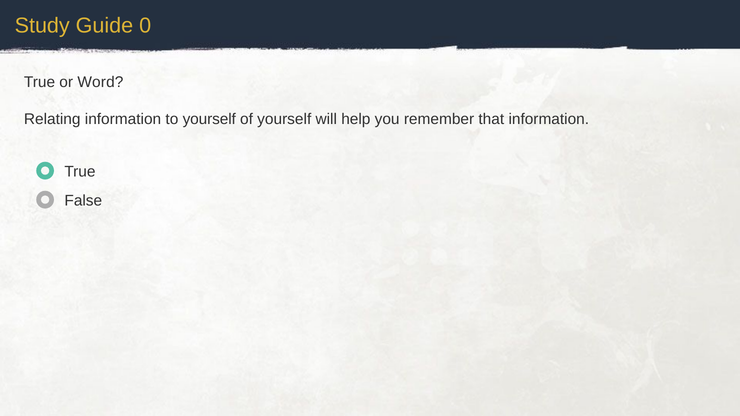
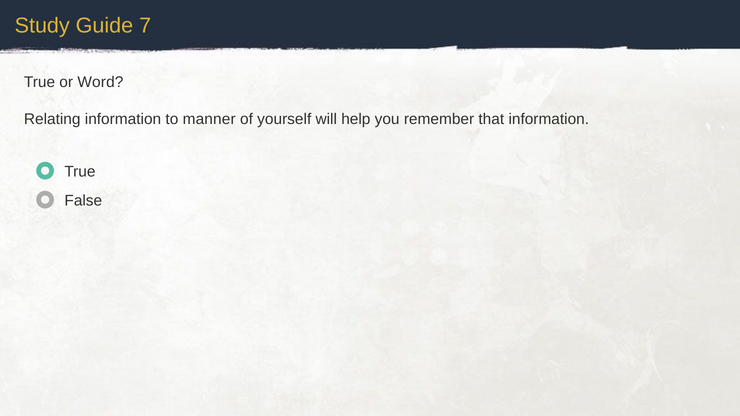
0: 0 -> 7
to yourself: yourself -> manner
